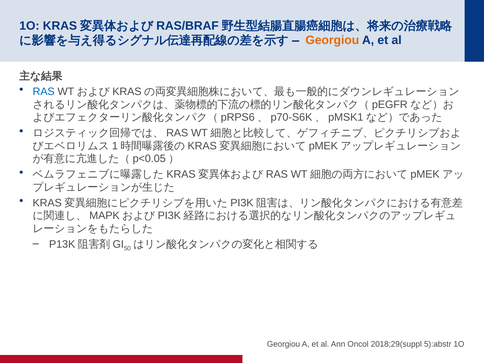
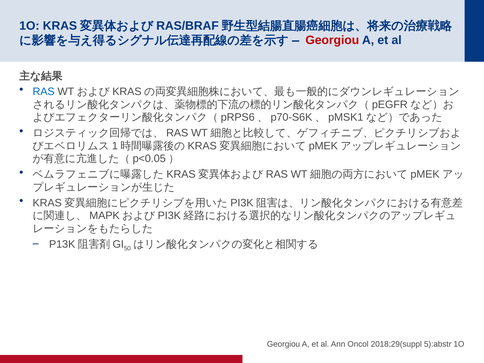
Georgiou at (332, 40) colour: orange -> red
